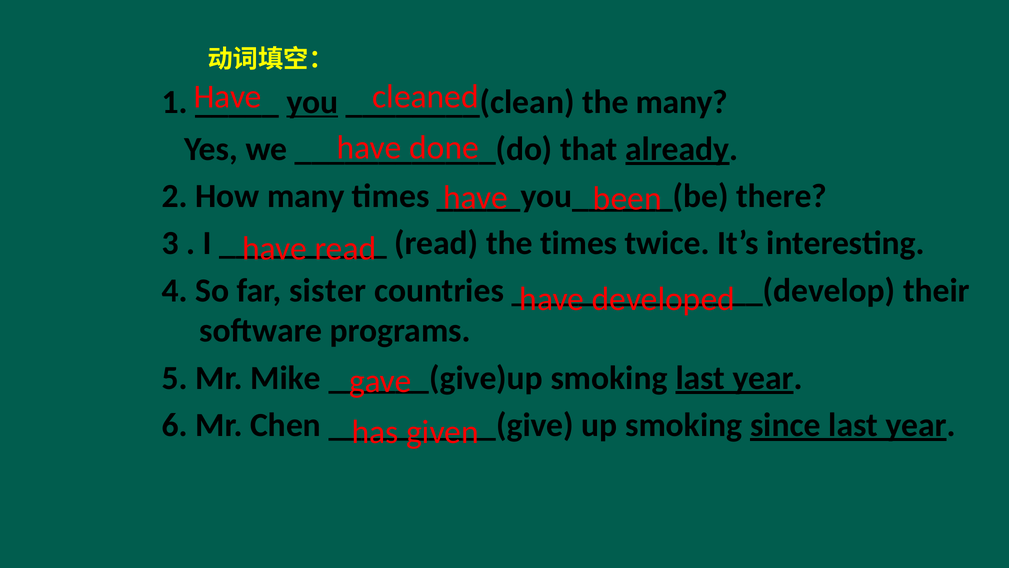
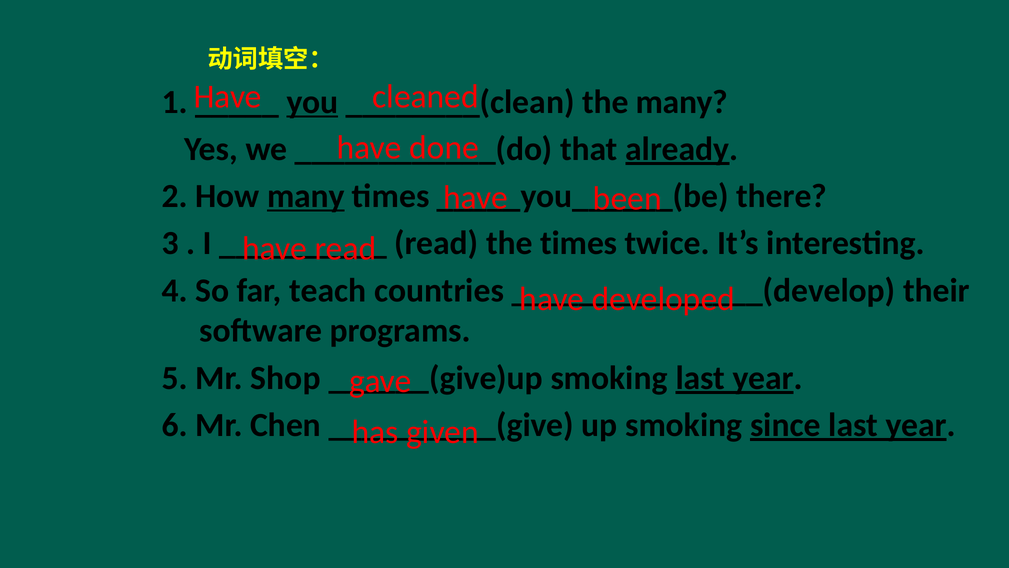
many at (306, 196) underline: none -> present
sister: sister -> teach
Mike: Mike -> Shop
